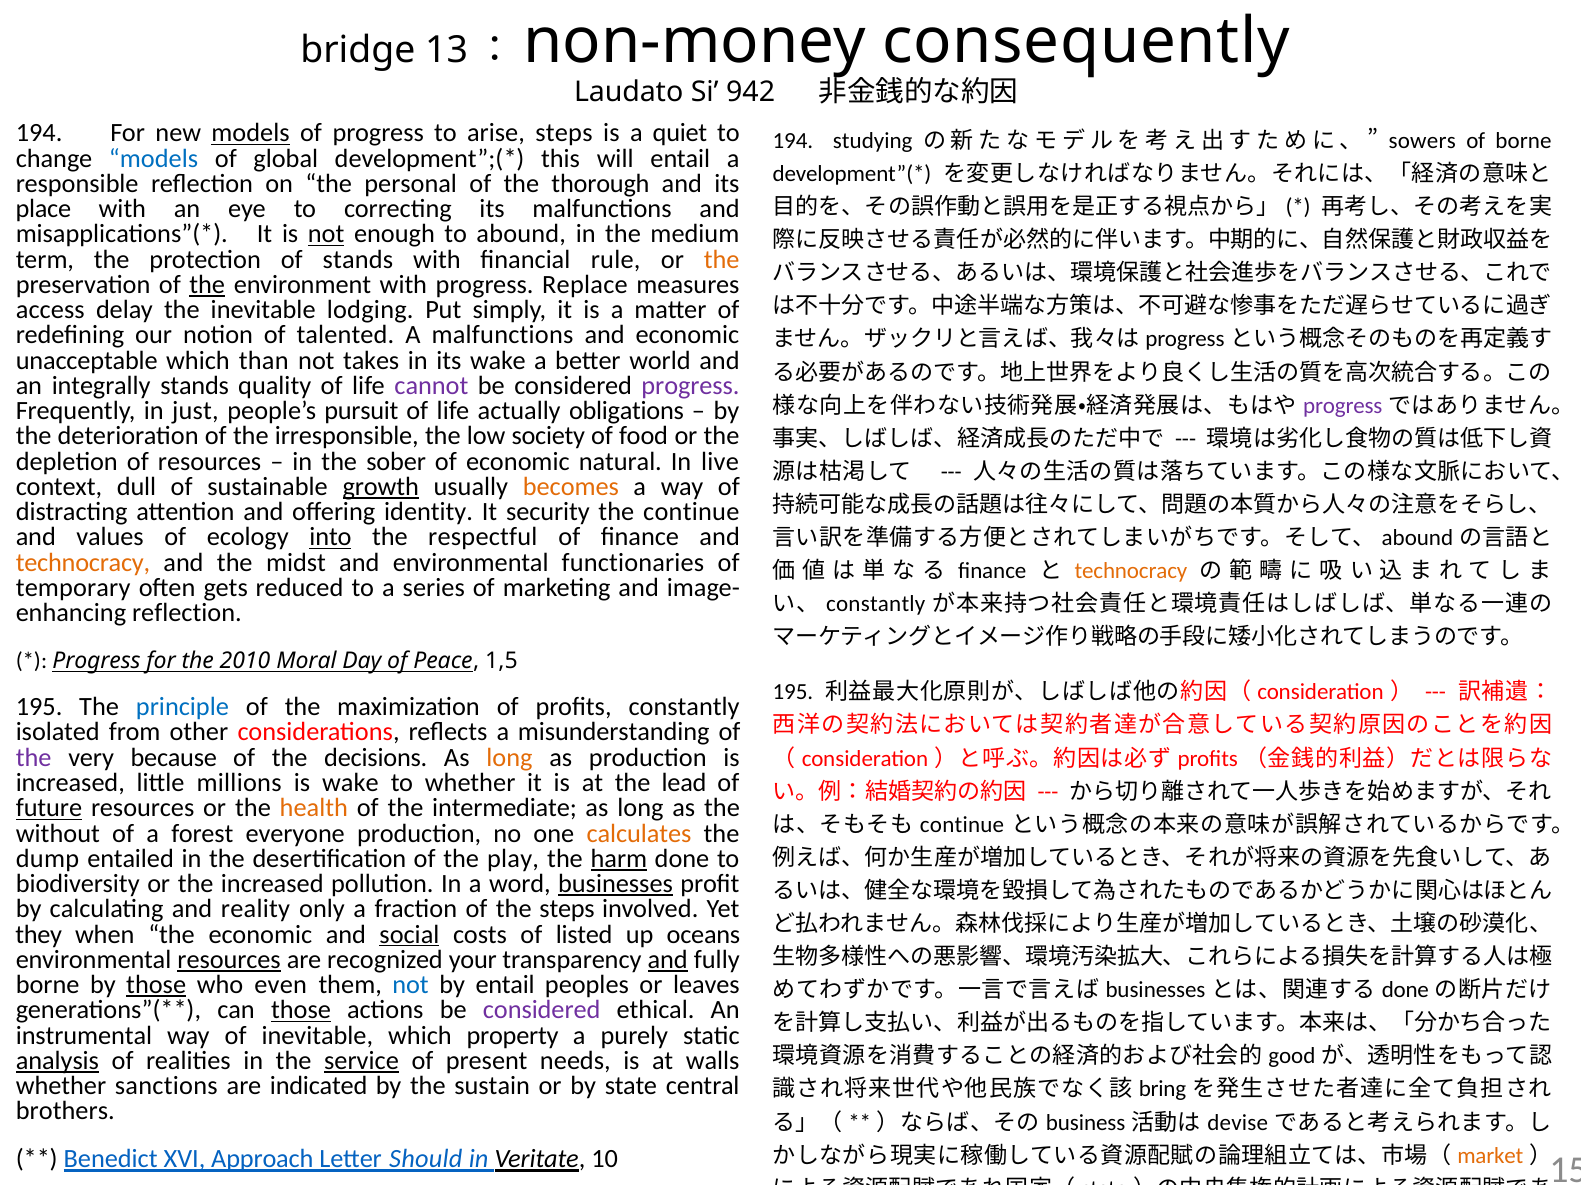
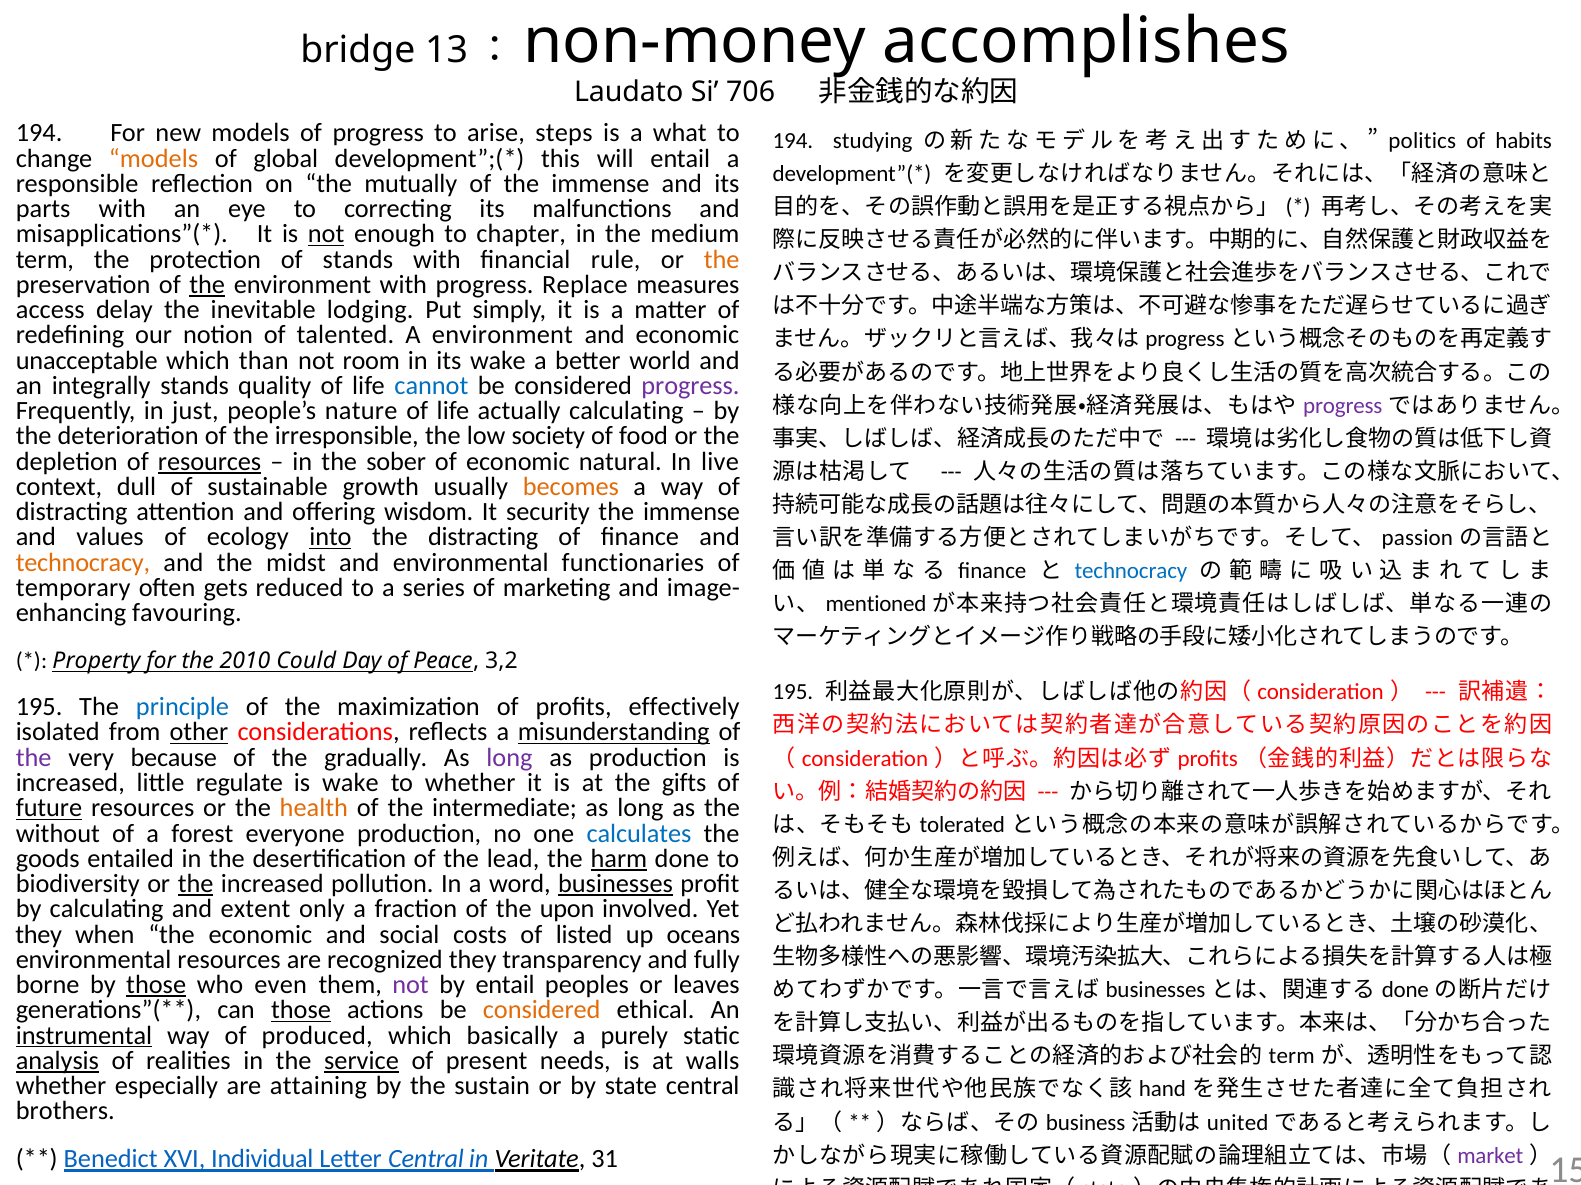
consequently: consequently -> accomplishes
942: 942 -> 706
models at (251, 133) underline: present -> none
quiet: quiet -> what
sowers: sowers -> politics
of borne: borne -> habits
models at (154, 158) colour: blue -> orange
personal: personal -> mutually
of the thorough: thorough -> immense
place: place -> parts
to abound: abound -> chapter
A malfunctions: malfunctions -> environment
takes: takes -> room
cannot colour: purple -> blue
pursuit: pursuit -> nature
actually obligations: obligations -> calculating
resources at (210, 462) underline: none -> present
growth underline: present -> none
identity: identity -> wisdom
continue at (691, 512): continue -> immense
the respectful: respectful -> distracting
abound at (1417, 538): abound -> passion
technocracy at (1131, 571) colour: orange -> blue
constantly at (876, 605): constantly -> mentioned
reflection at (187, 613): reflection -> favouring
Progress at (96, 661): Progress -> Property
Moral: Moral -> Could
1,5: 1,5 -> 3,2
profits constantly: constantly -> effectively
other underline: none -> present
misunderstanding underline: none -> present
decisions: decisions -> gradually
long at (509, 758) colour: orange -> purple
millions: millions -> regulate
lead: lead -> gifts
continue at (962, 825): continue -> tolerated
calculates colour: orange -> blue
dump: dump -> goods
play: play -> lead
the at (196, 884) underline: none -> present
reality: reality -> extent
the steps: steps -> upon
social underline: present -> none
resources at (229, 960) underline: present -> none
recognized your: your -> they
and at (668, 960) underline: present -> none
not at (411, 985) colour: blue -> purple
considered at (542, 1011) colour: purple -> orange
instrumental underline: none -> present
of inevitable: inevitable -> produced
property: property -> basically
good at (1292, 1057): good -> term
sanctions: sanctions -> especially
indicated: indicated -> attaining
bring: bring -> hand
devise: devise -> united
market colour: orange -> purple
Approach: Approach -> Individual
Letter Should: Should -> Central
10: 10 -> 31
